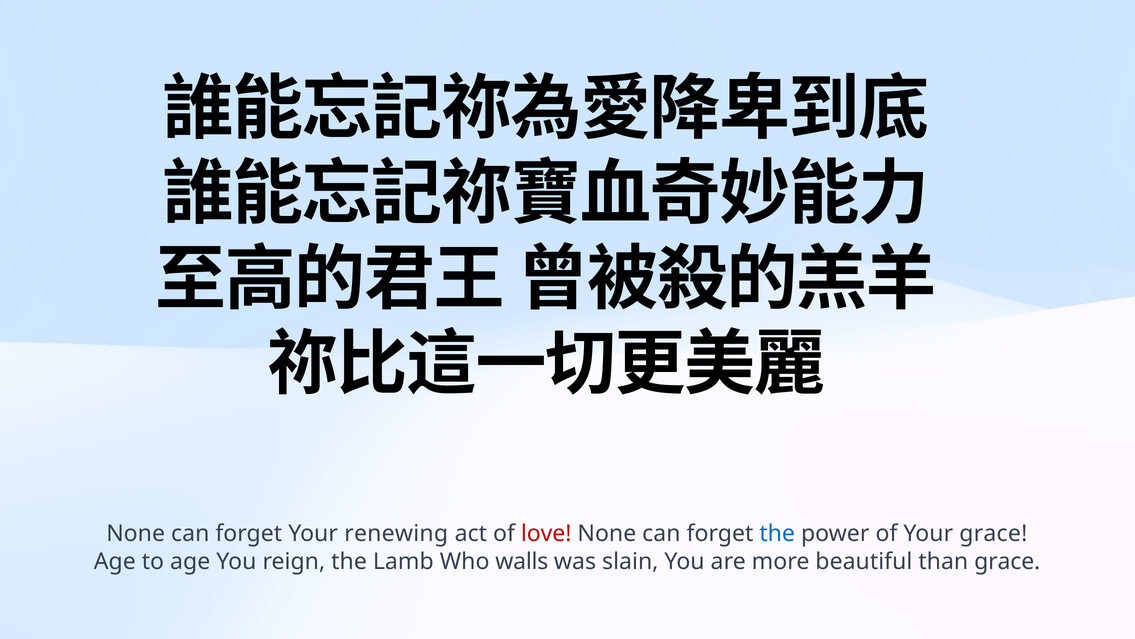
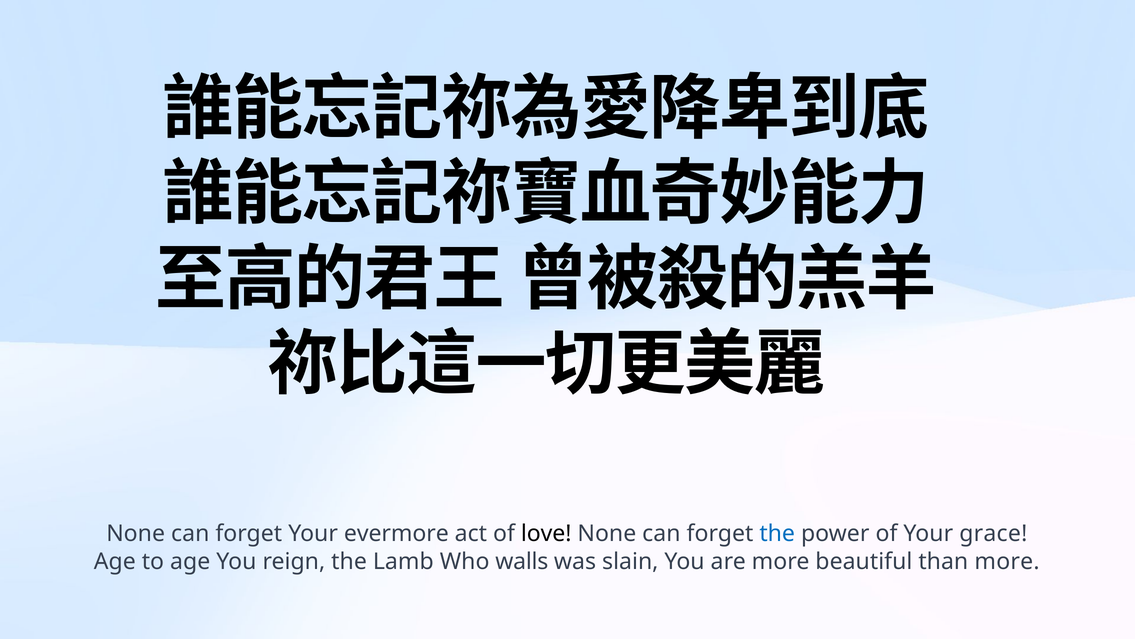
renewing: renewing -> evermore
love colour: red -> black
than grace: grace -> more
